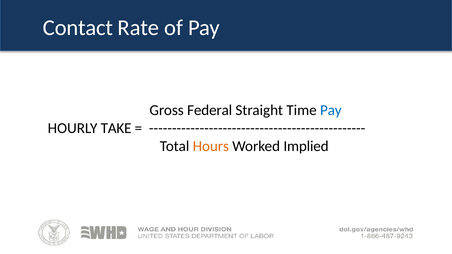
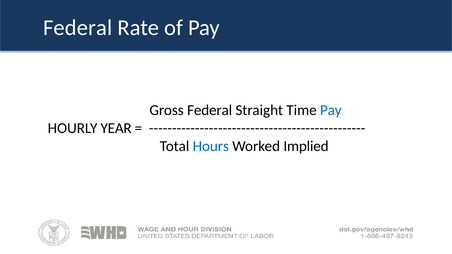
Contact at (78, 28): Contact -> Federal
TAKE: TAKE -> YEAR
Hours colour: orange -> blue
